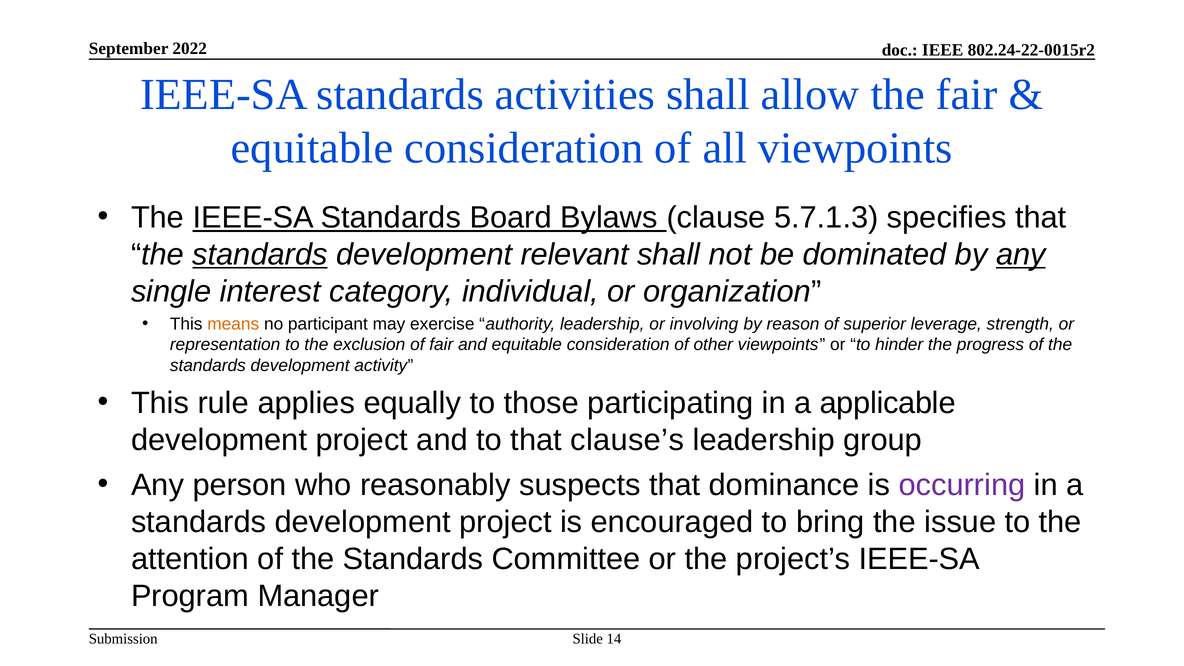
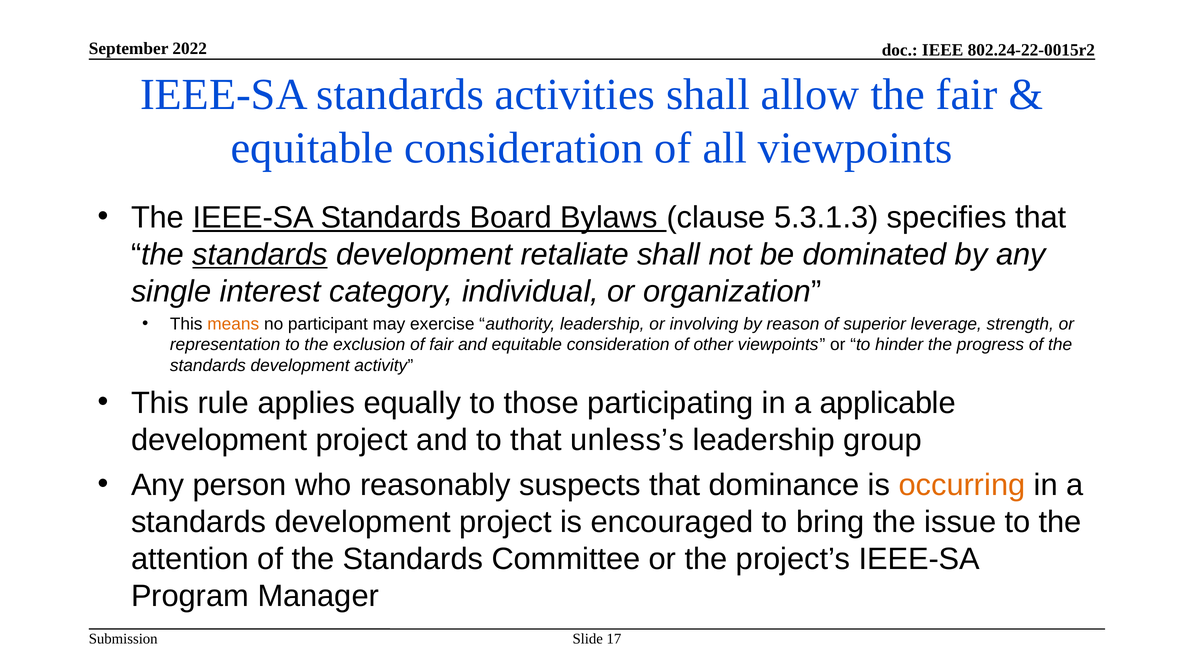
5.7.1.3: 5.7.1.3 -> 5.3.1.3
relevant: relevant -> retaliate
any at (1021, 255) underline: present -> none
clause’s: clause’s -> unless’s
occurring colour: purple -> orange
14: 14 -> 17
